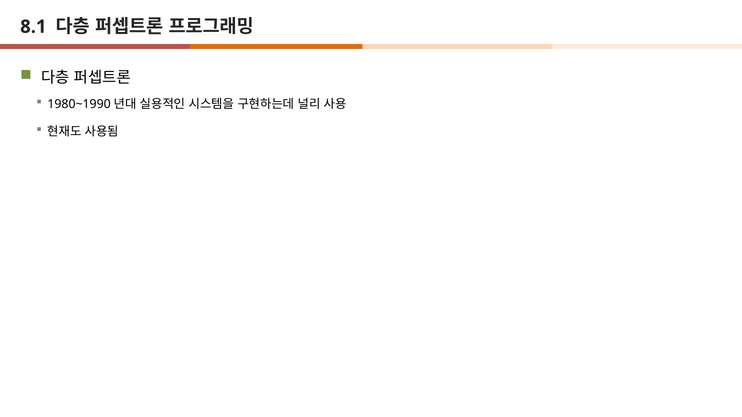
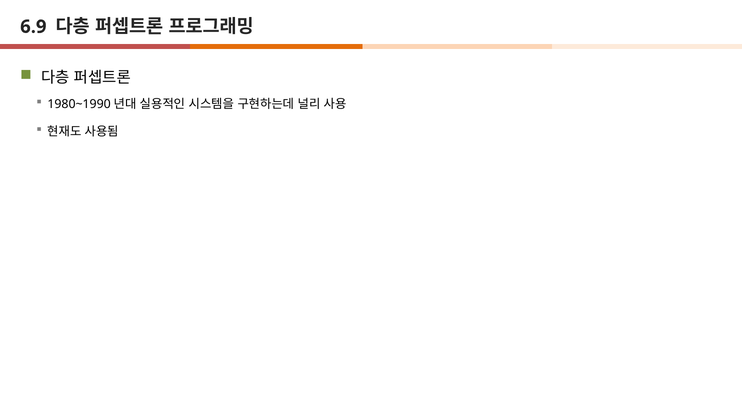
8.1: 8.1 -> 6.9
